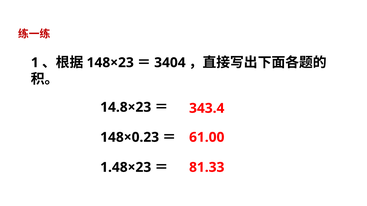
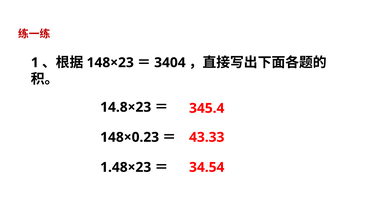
343.4: 343.4 -> 345.4
61.00: 61.00 -> 43.33
81.33: 81.33 -> 34.54
